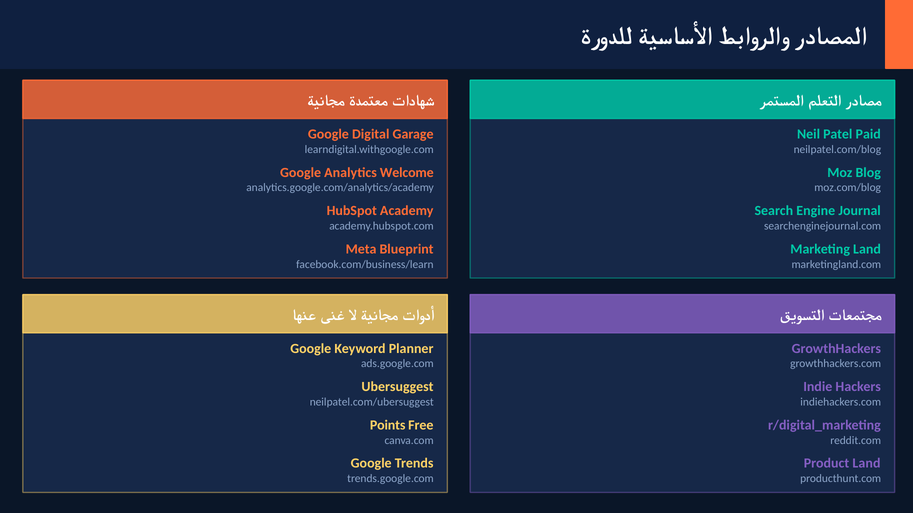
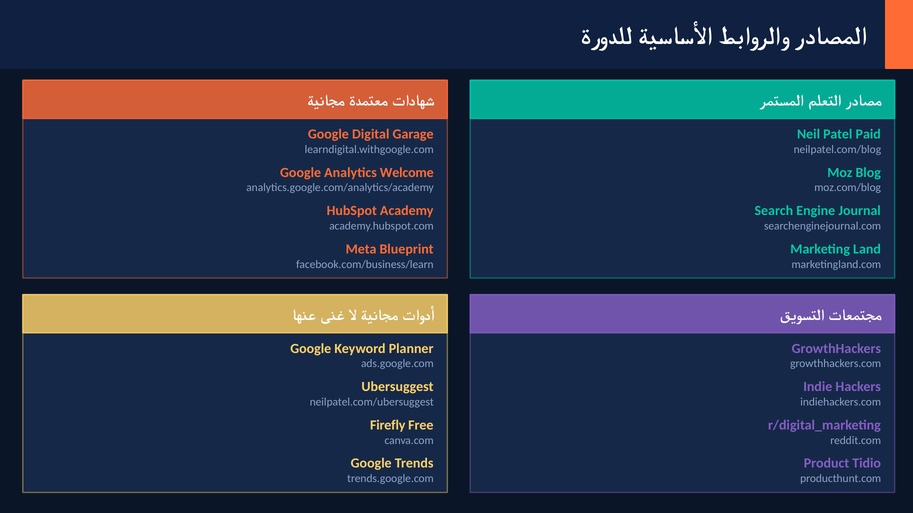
Points: Points -> Firefly
Product Land: Land -> Tidio
